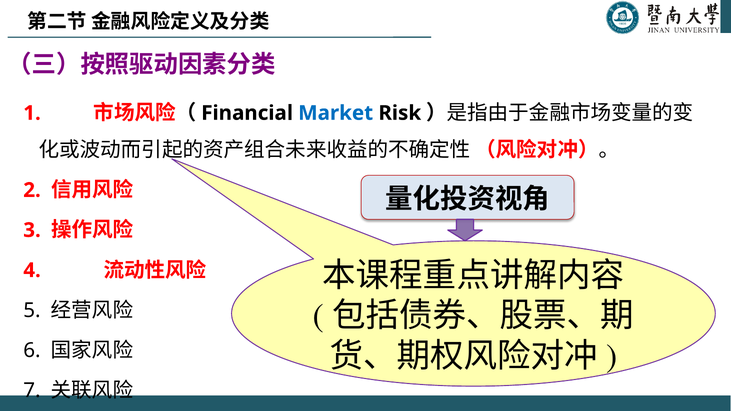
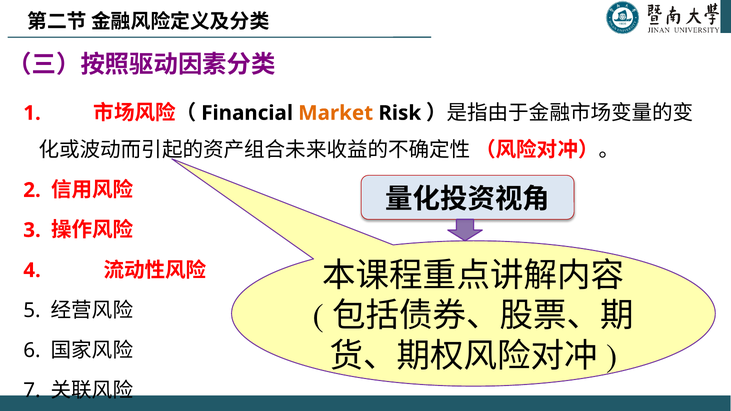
Market colour: blue -> orange
